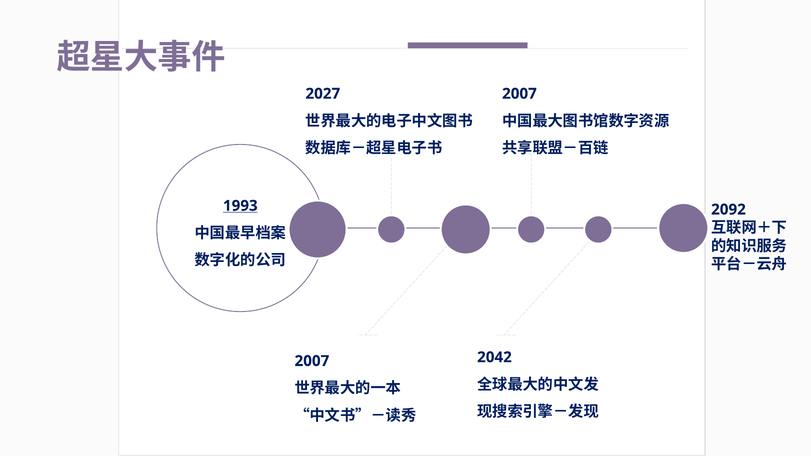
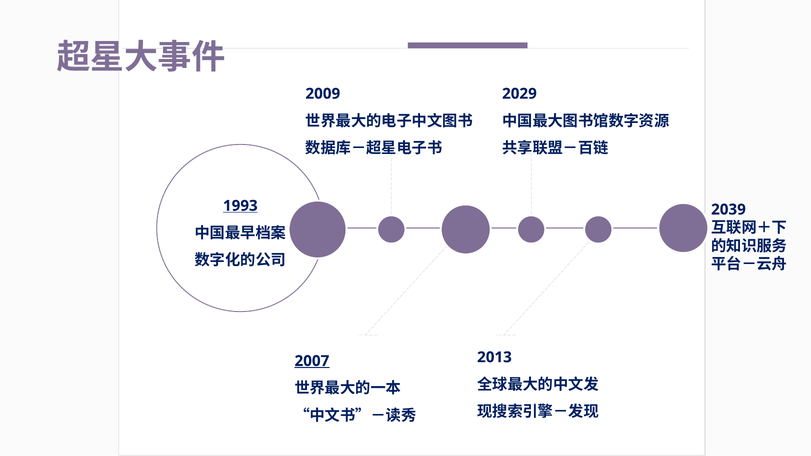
2027: 2027 -> 2009
2007 at (519, 94): 2007 -> 2029
2092: 2092 -> 2039
2042: 2042 -> 2013
2007 at (312, 361) underline: none -> present
